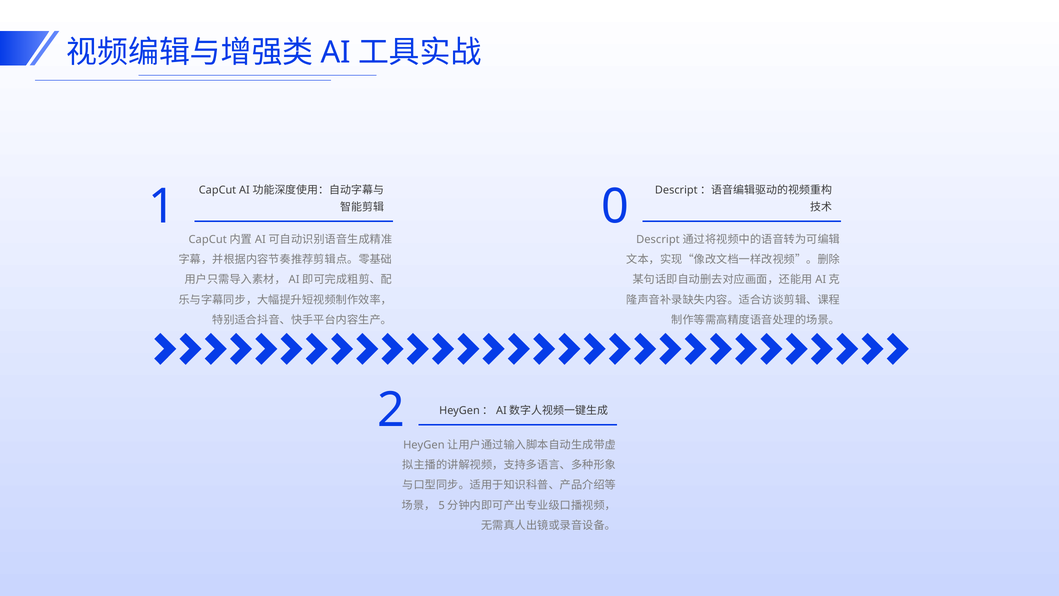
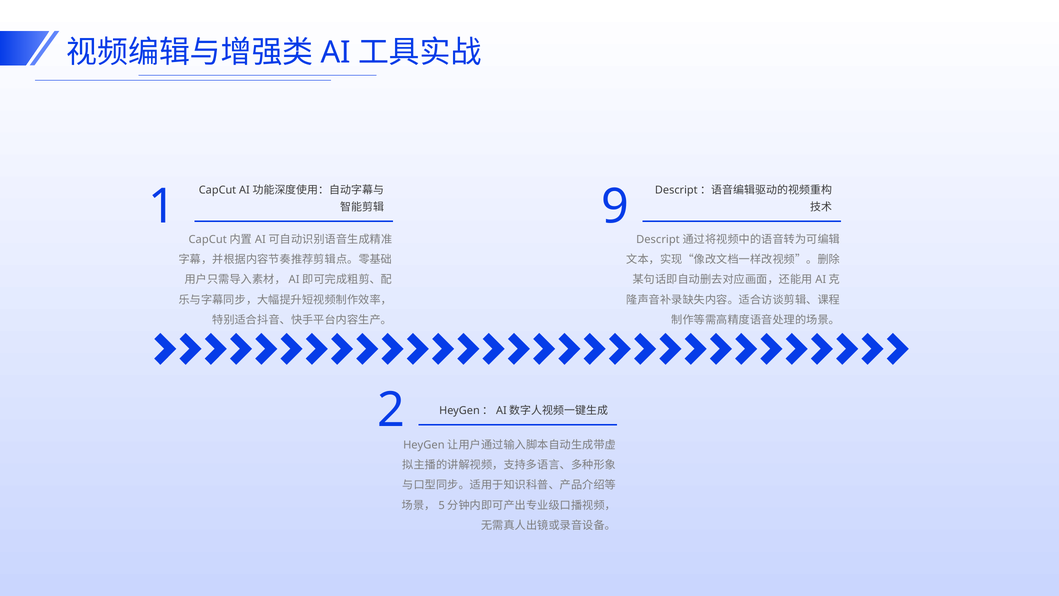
0: 0 -> 9
